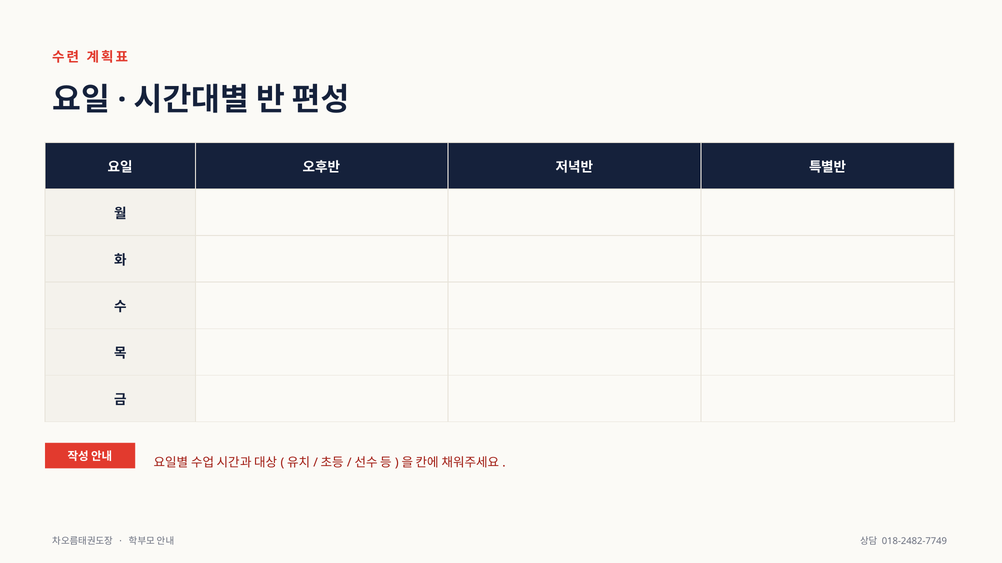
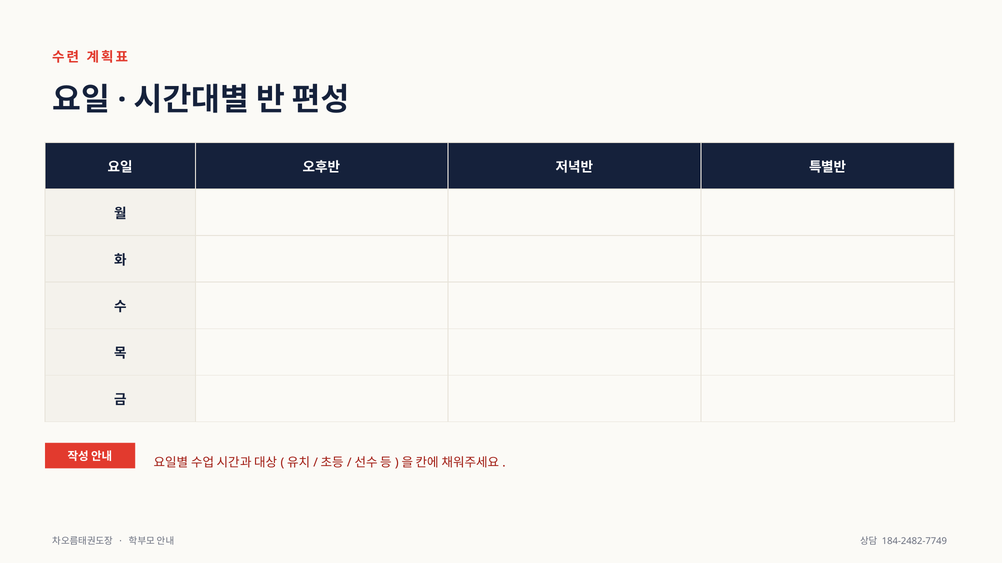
018-2482-7749: 018-2482-7749 -> 184-2482-7749
